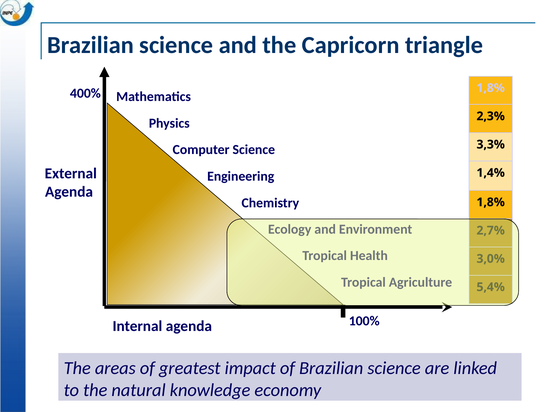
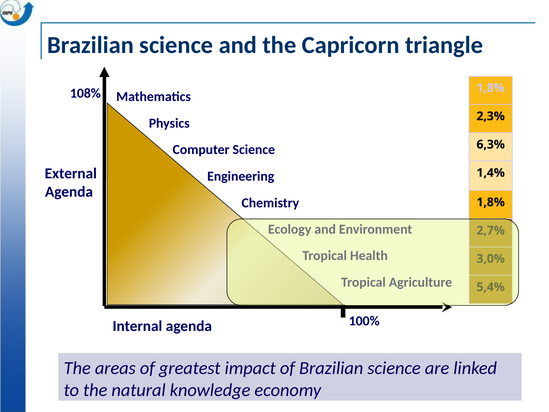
400%: 400% -> 108%
3,3%: 3,3% -> 6,3%
